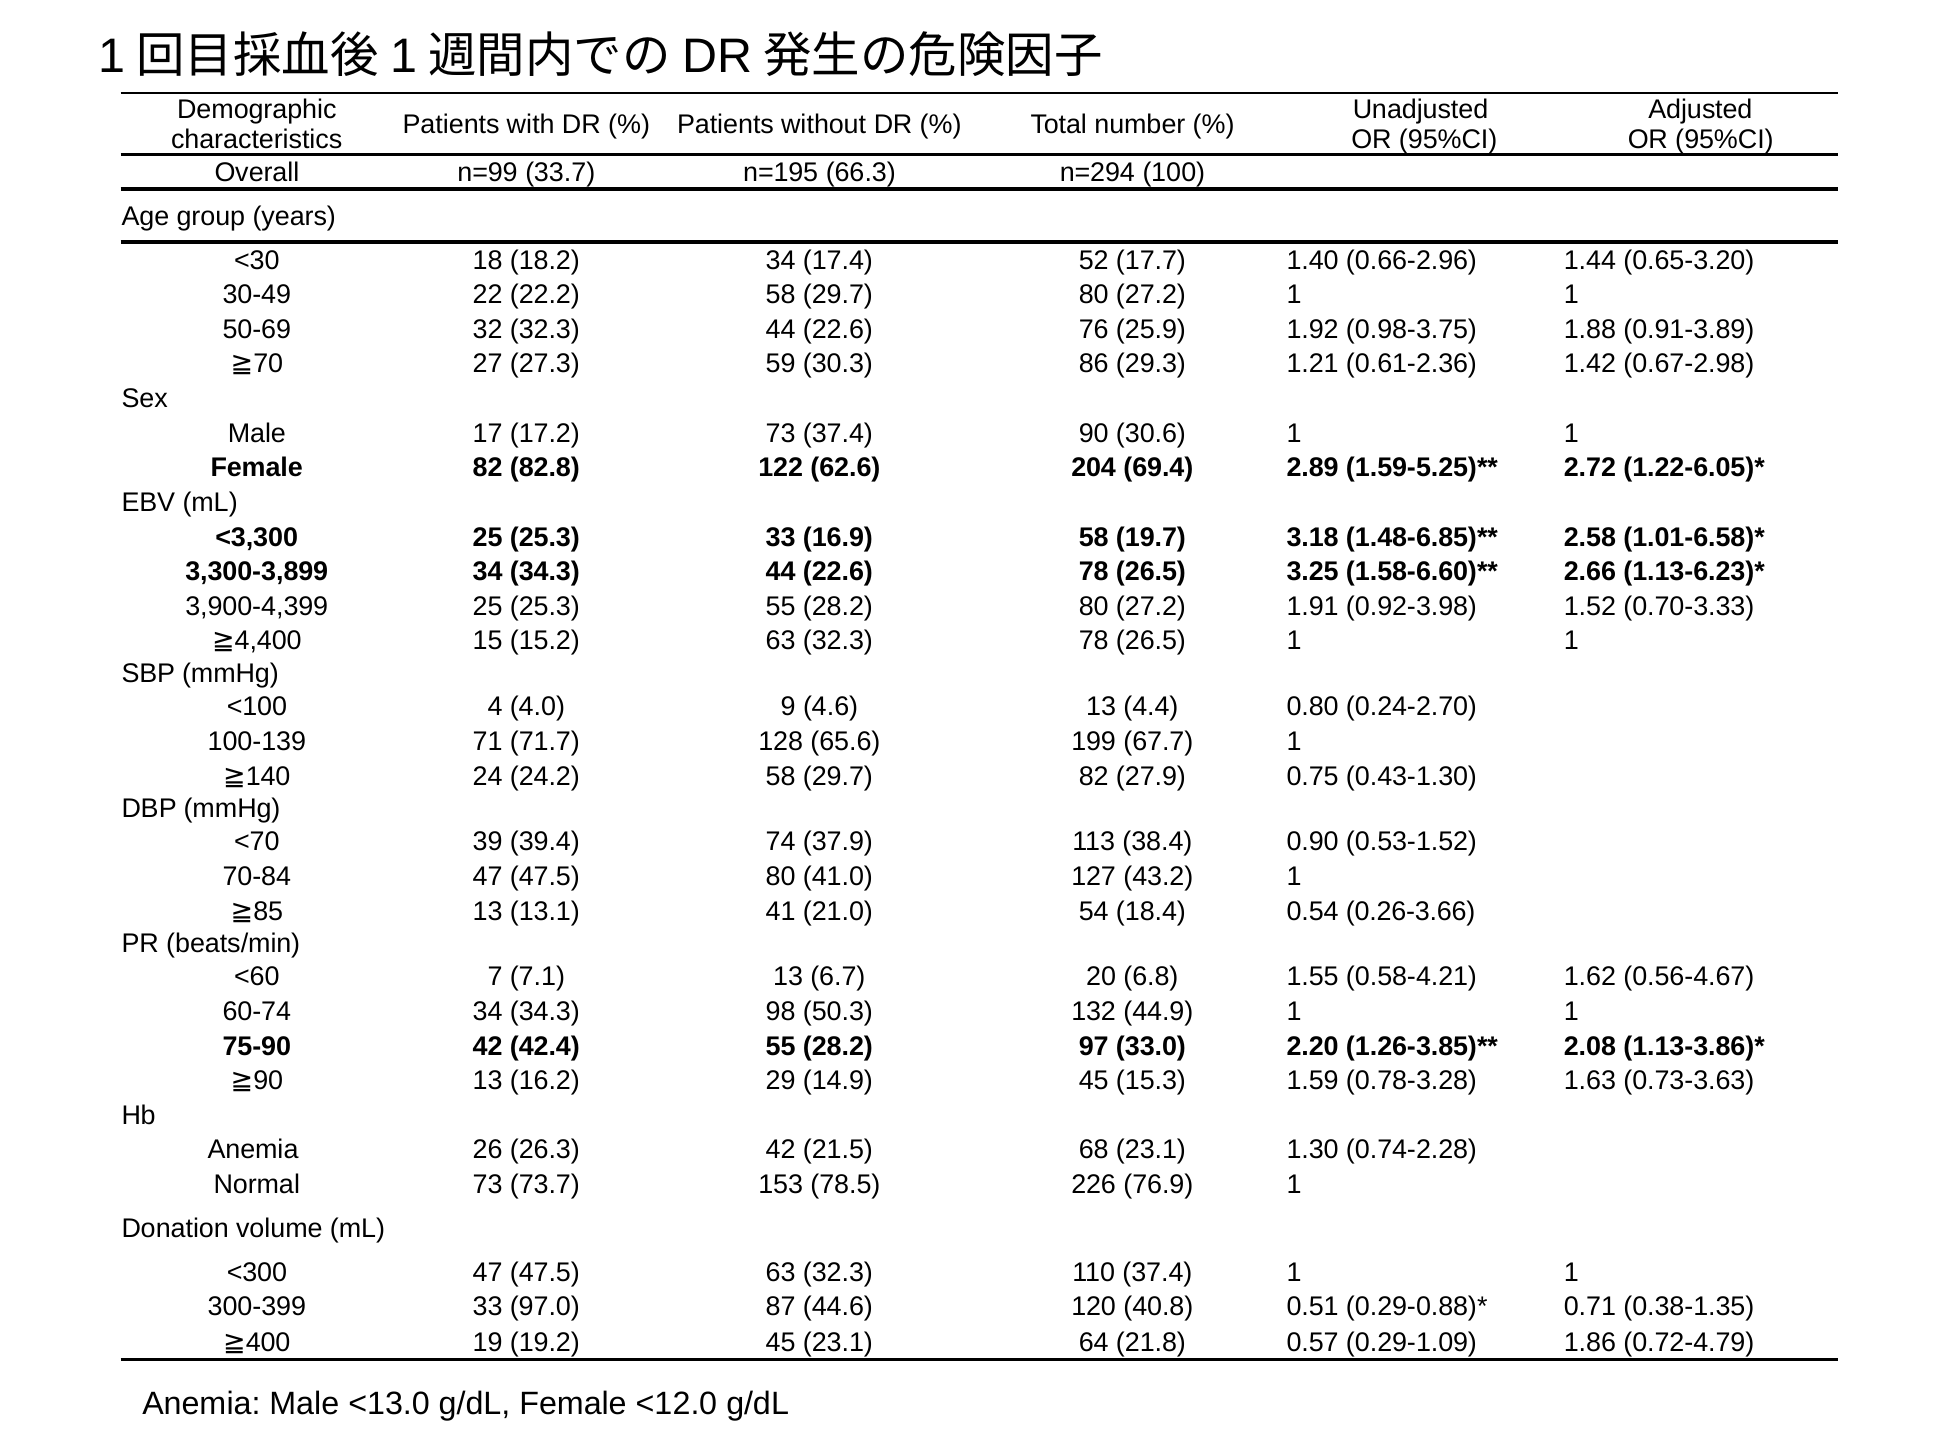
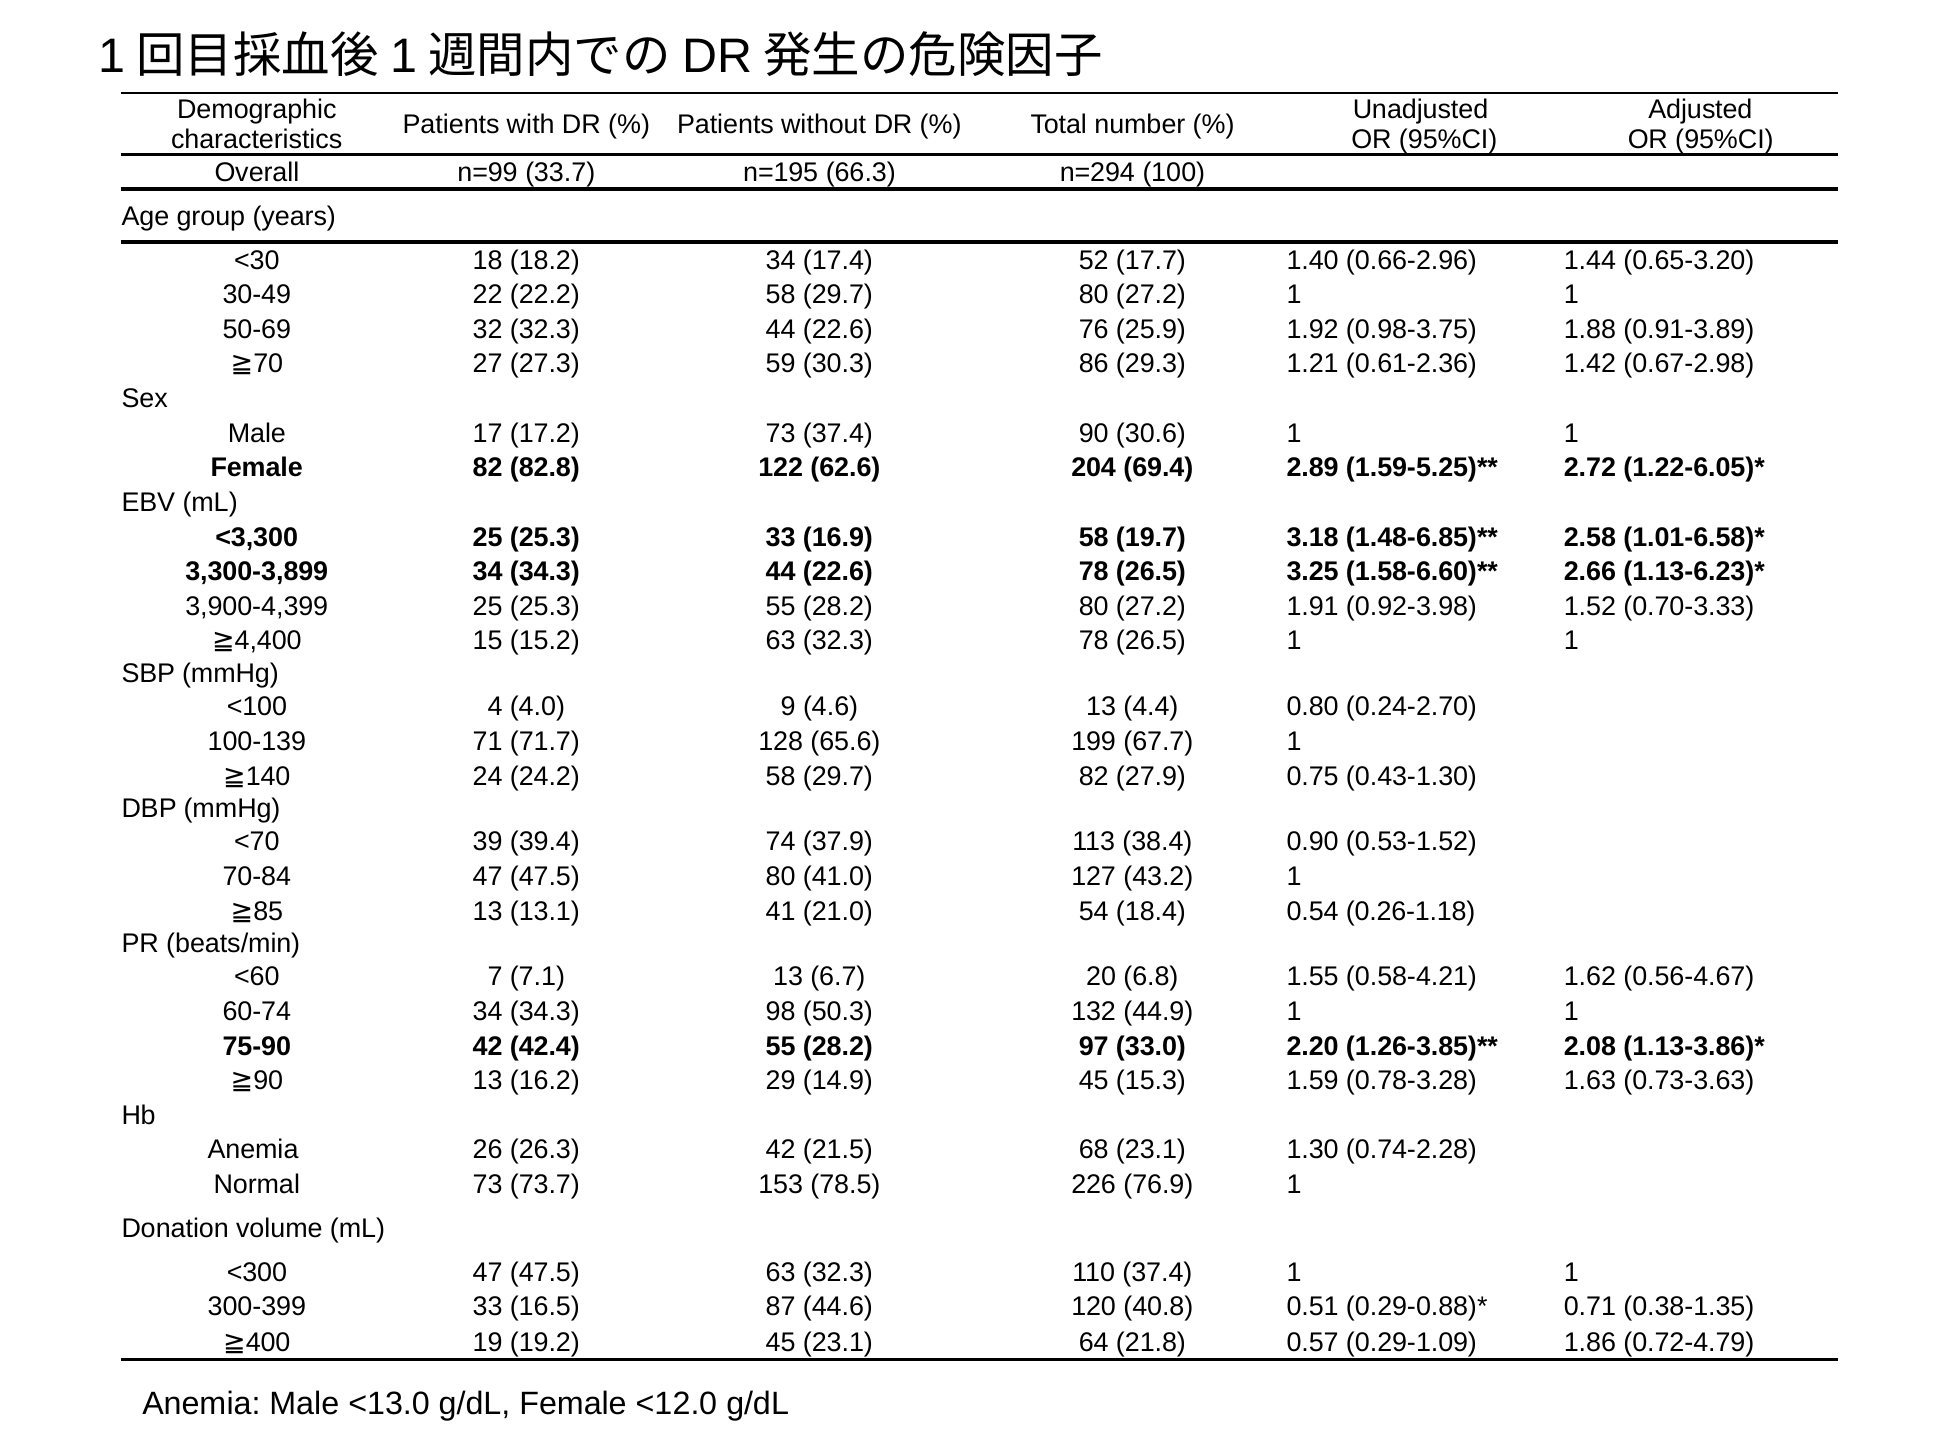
0.26-3.66: 0.26-3.66 -> 0.26-1.18
97.0: 97.0 -> 16.5
